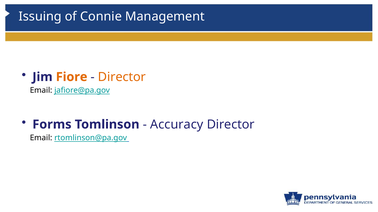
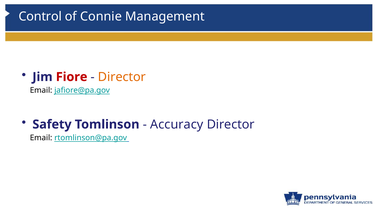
Issuing: Issuing -> Control
Fiore colour: orange -> red
Forms: Forms -> Safety
